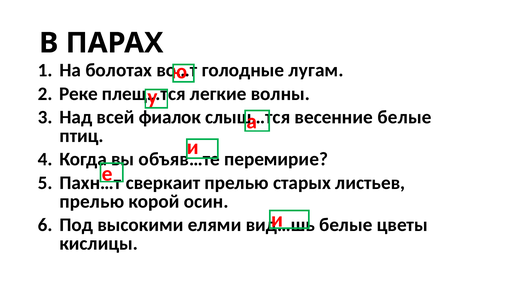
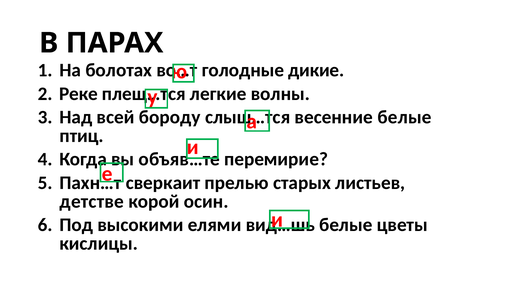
лугам: лугам -> дикие
фиалок: фиалок -> бороду
прелью at (92, 202): прелью -> детстве
